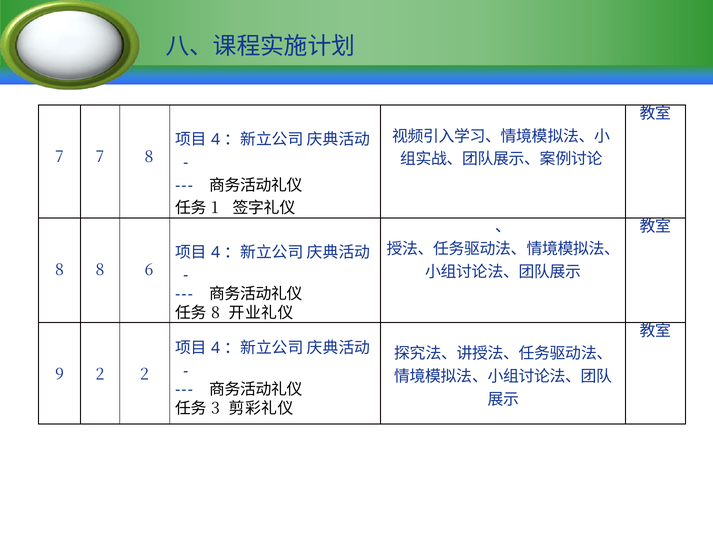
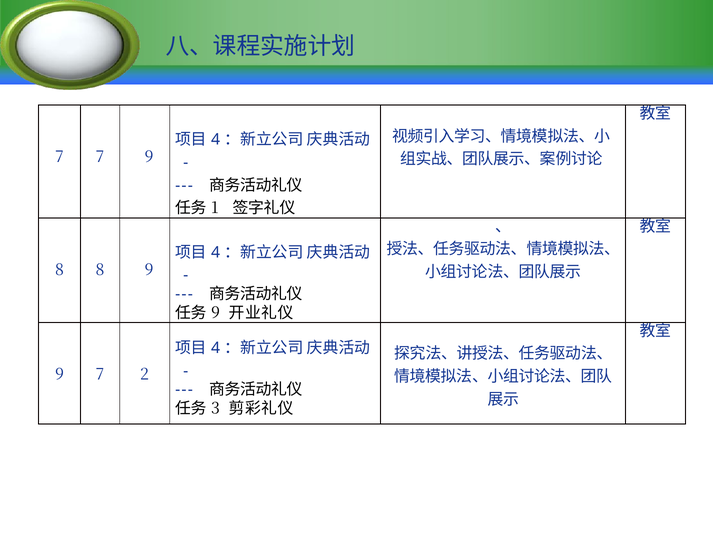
7 8: 8 -> 9
8 6: 6 -> 9
8 at (216, 313): 8 -> 9
9 2: 2 -> 7
